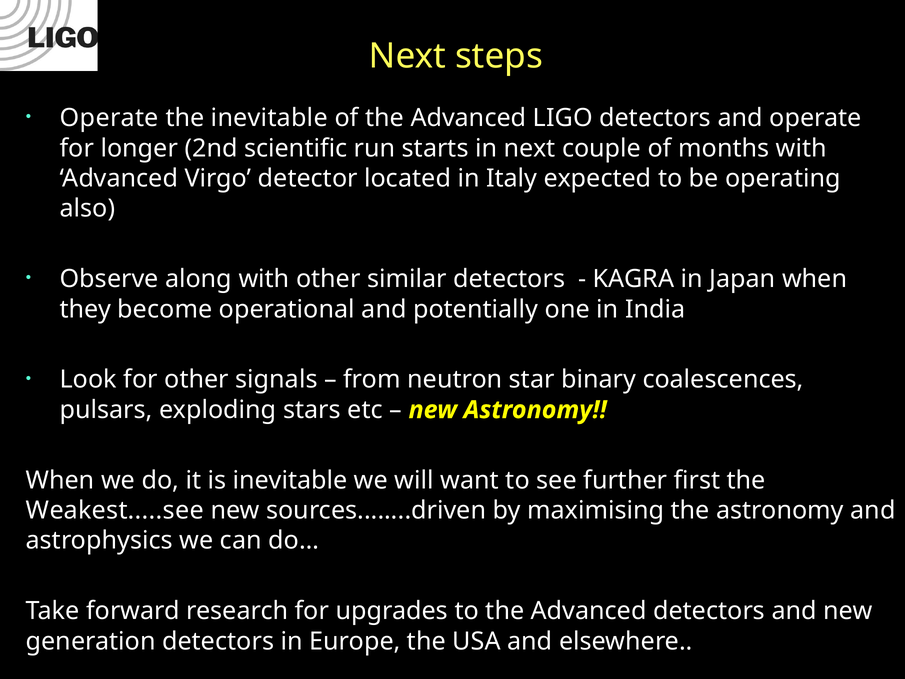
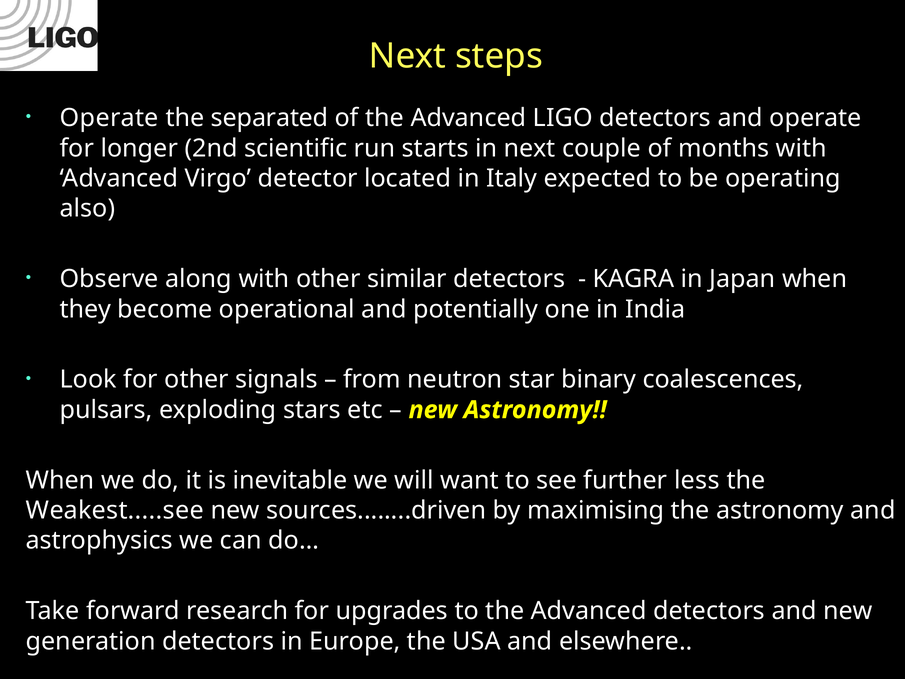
the inevitable: inevitable -> separated
first: first -> less
